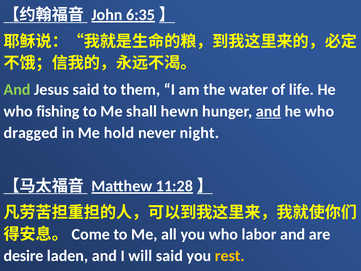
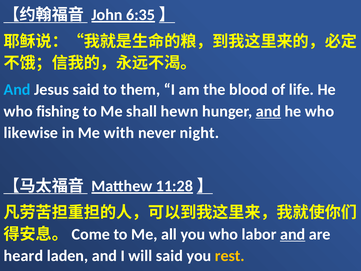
And at (17, 90) colour: light green -> light blue
water: water -> blood
dragged: dragged -> likewise
hold: hold -> with
and at (293, 234) underline: none -> present
desire: desire -> heard
